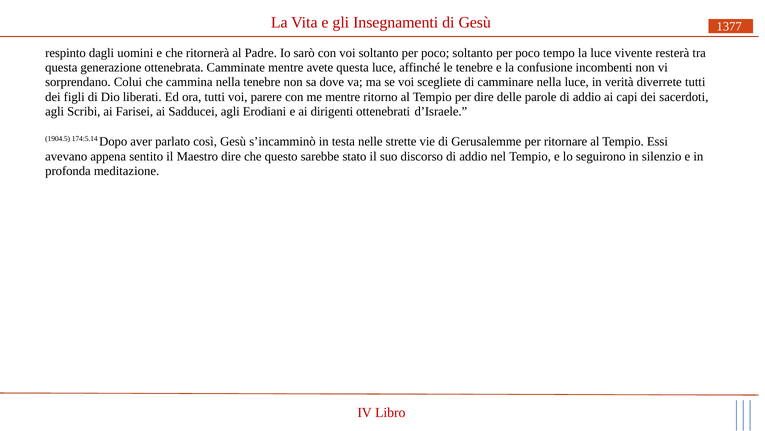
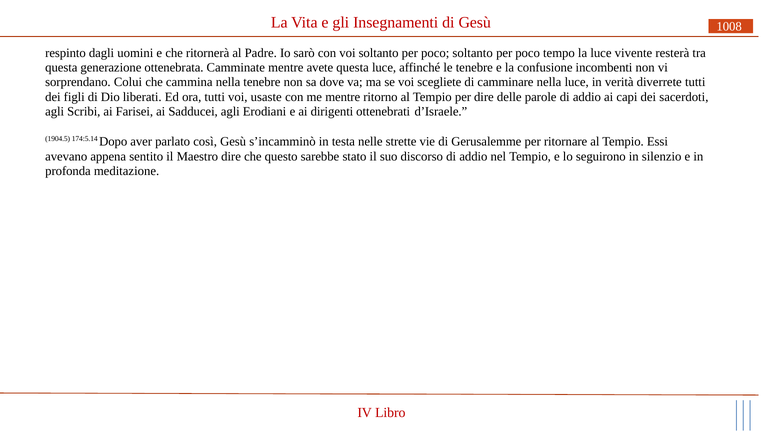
1377: 1377 -> 1008
parere: parere -> usaste
